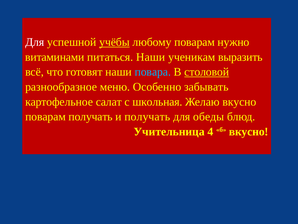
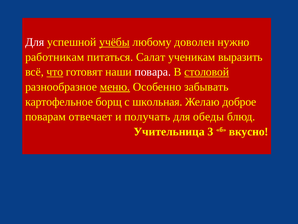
любому поварам: поварам -> доволен
витаминами: витаминами -> работникам
питаться Наши: Наши -> Салат
что underline: none -> present
повара colour: light blue -> white
меню underline: none -> present
салат: салат -> борщ
Желаю вкусно: вкусно -> доброе
поварам получать: получать -> отвечает
4: 4 -> 3
